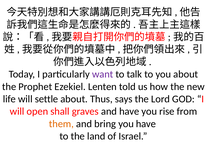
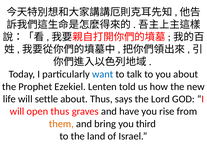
want colour: purple -> blue
open shall: shall -> thus
you have: have -> third
